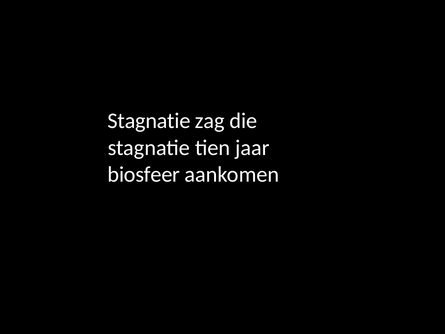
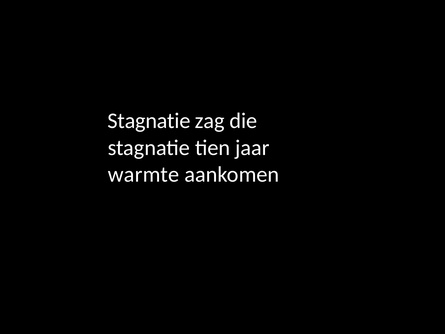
biosfeer: biosfeer -> warmte
